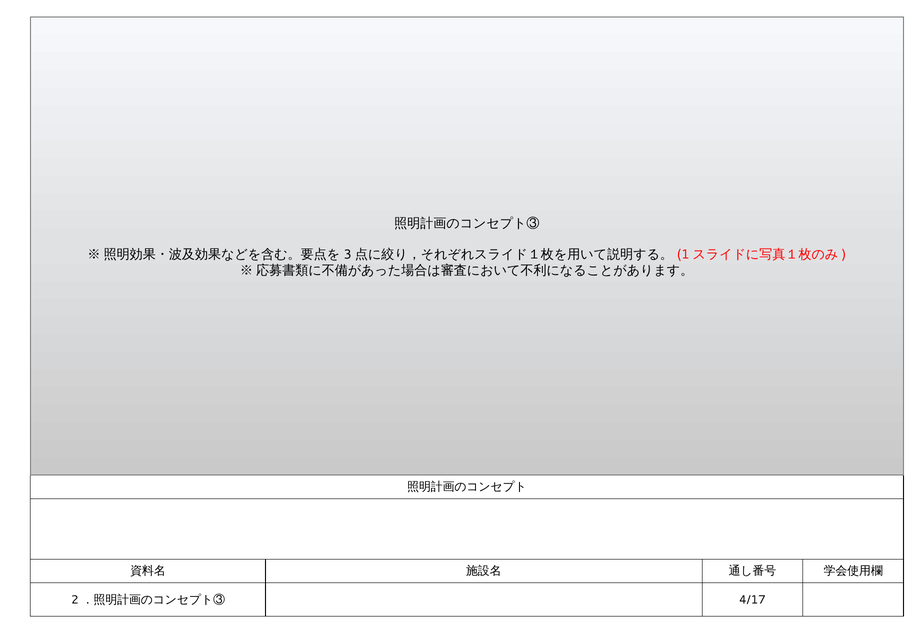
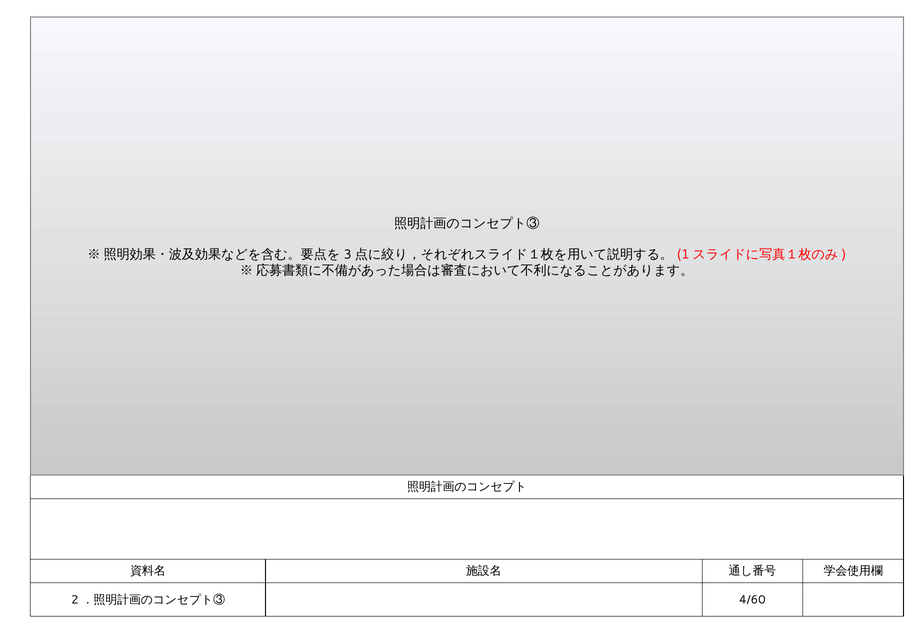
4/17: 4/17 -> 4/60
